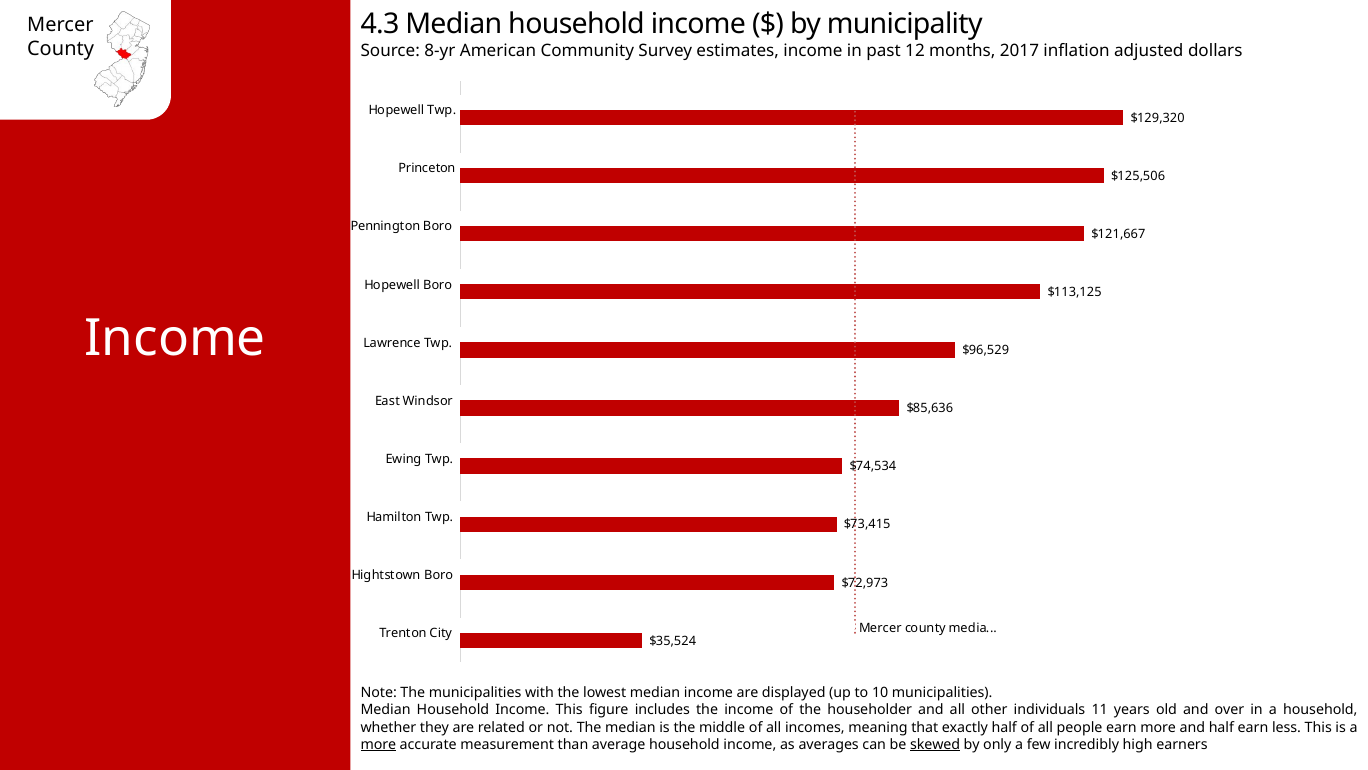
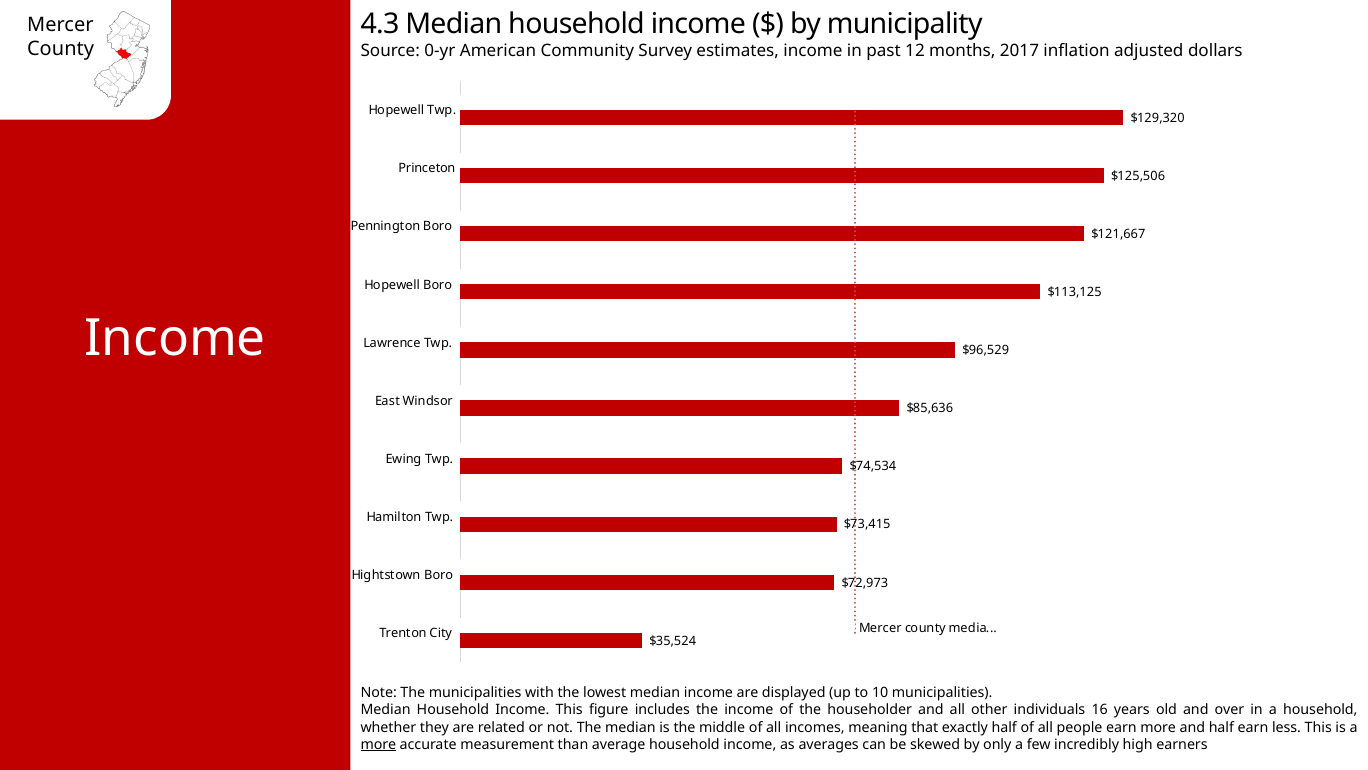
8-yr: 8-yr -> 0-yr
11: 11 -> 16
skewed underline: present -> none
